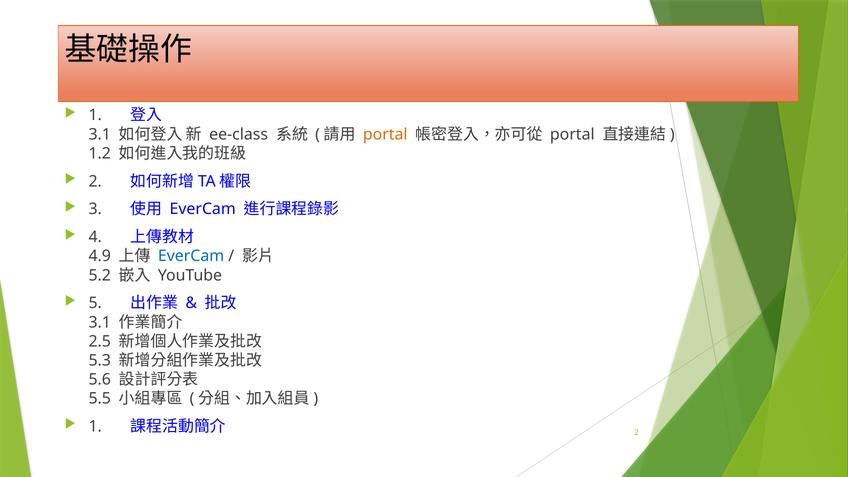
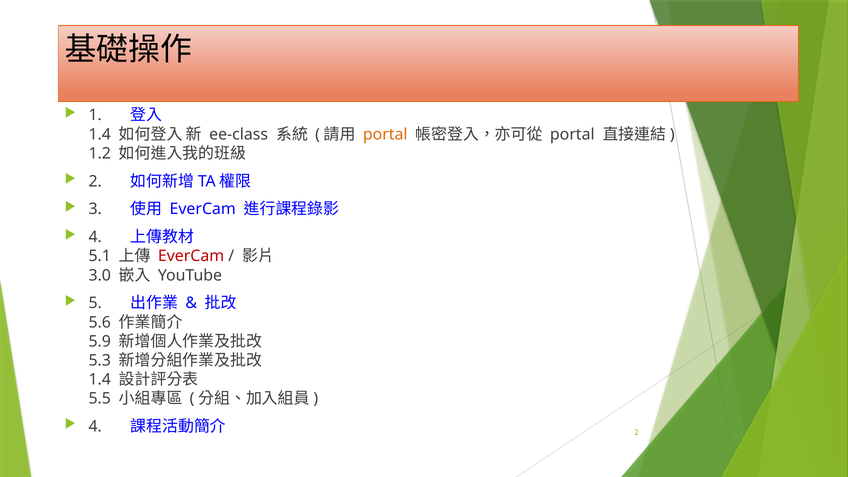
3.1 at (100, 134): 3.1 -> 1.4
4.9: 4.9 -> 5.1
EverCam at (191, 256) colour: blue -> red
5.2: 5.2 -> 3.0
3.1 at (100, 322): 3.1 -> 5.6
2.5: 2.5 -> 5.9
5.6 at (100, 380): 5.6 -> 1.4
1 at (95, 427): 1 -> 4
